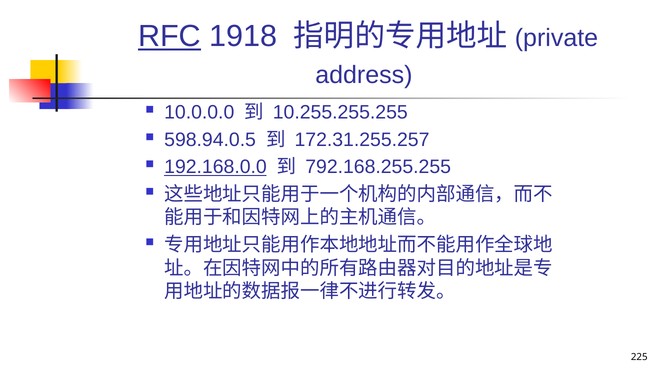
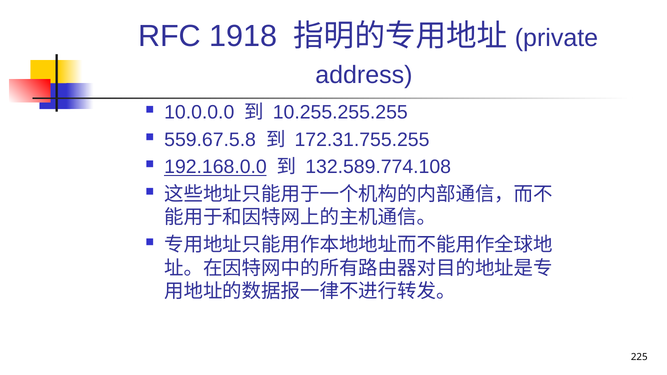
RFC underline: present -> none
598.94.0.5: 598.94.0.5 -> 559.67.5.8
172.31.255.257: 172.31.255.257 -> 172.31.755.255
792.168.255.255: 792.168.255.255 -> 132.589.774.108
